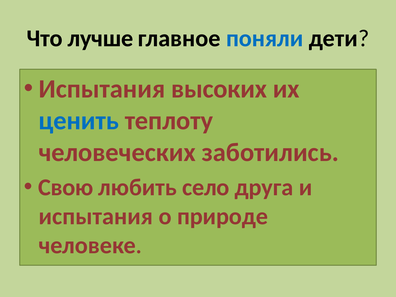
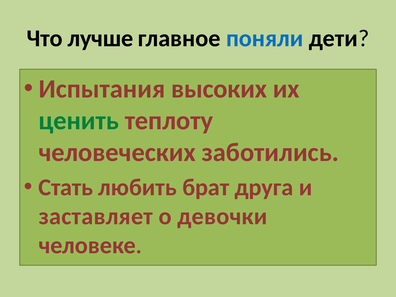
ценить colour: blue -> green
Свою: Свою -> Стать
село: село -> брат
испытания at (96, 216): испытания -> заставляет
природе: природе -> девочки
